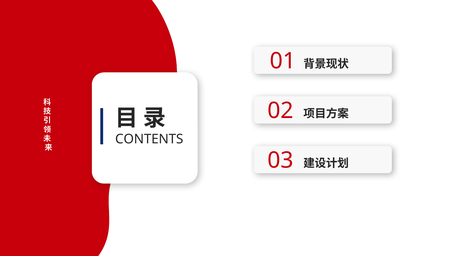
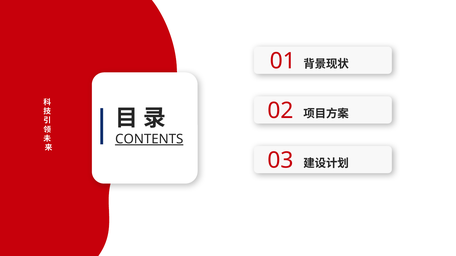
CONTENTS underline: none -> present
